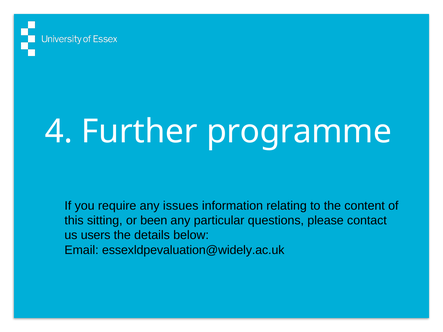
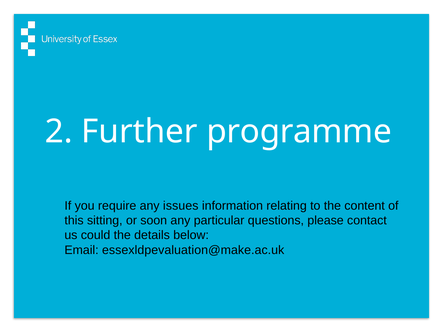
4: 4 -> 2
been: been -> soon
users: users -> could
essexldpevaluation@widely.ac.uk: essexldpevaluation@widely.ac.uk -> essexldpevaluation@make.ac.uk
